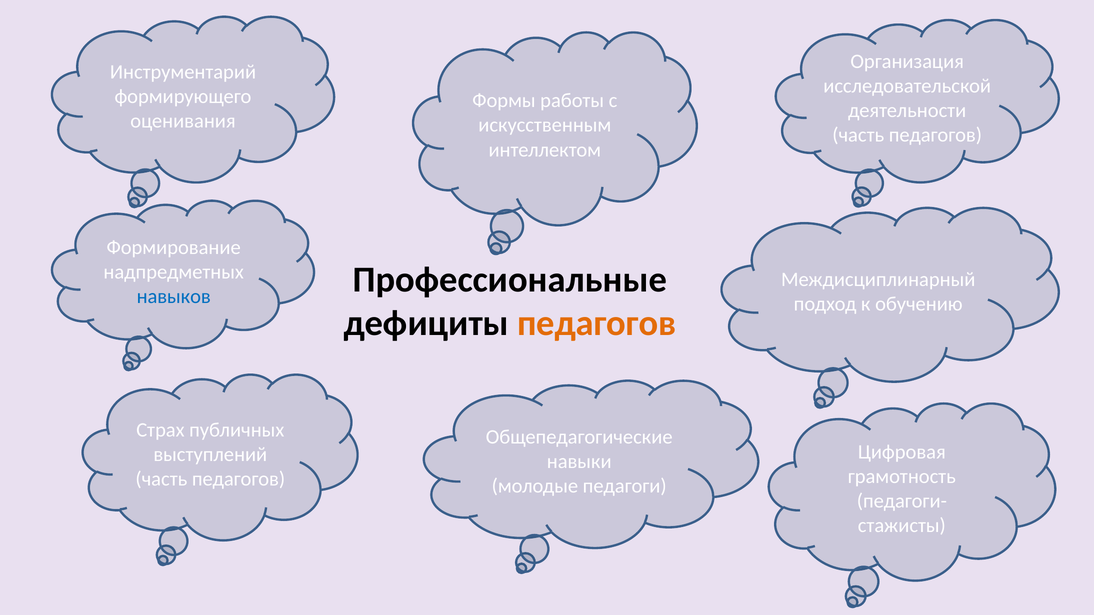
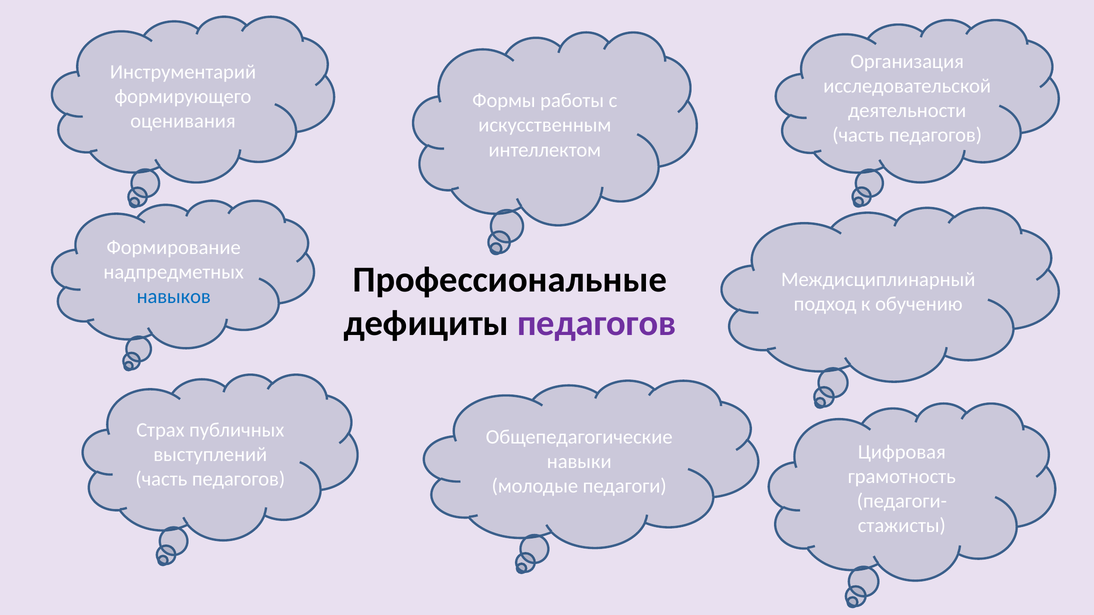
педагогов at (597, 323) colour: orange -> purple
